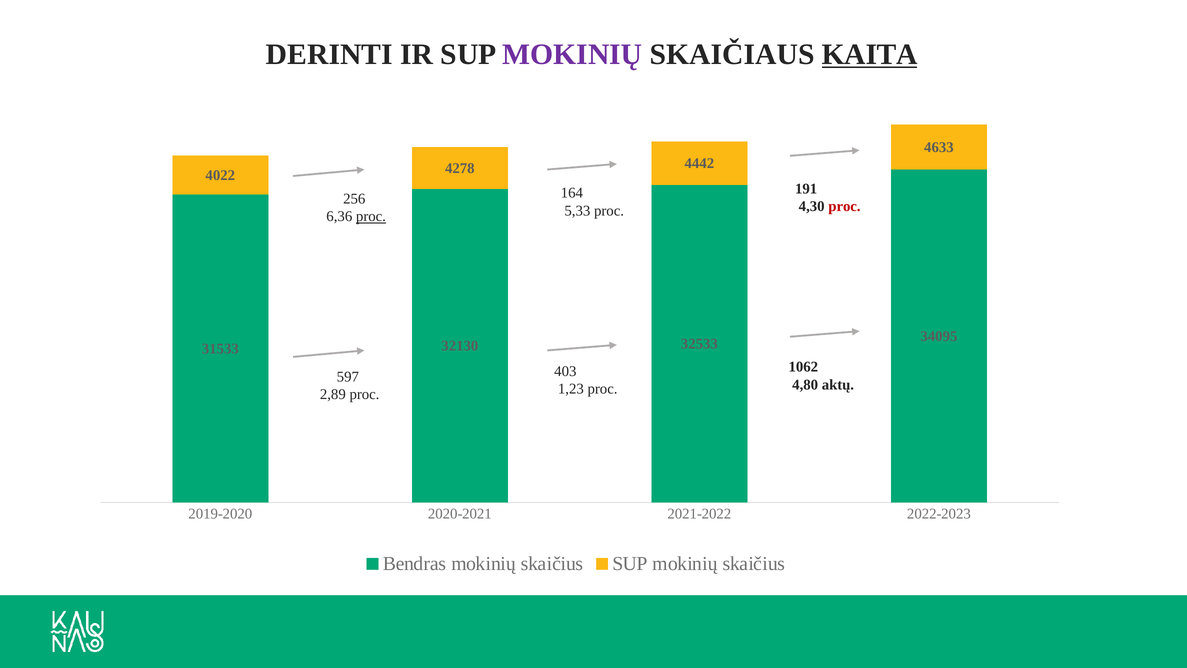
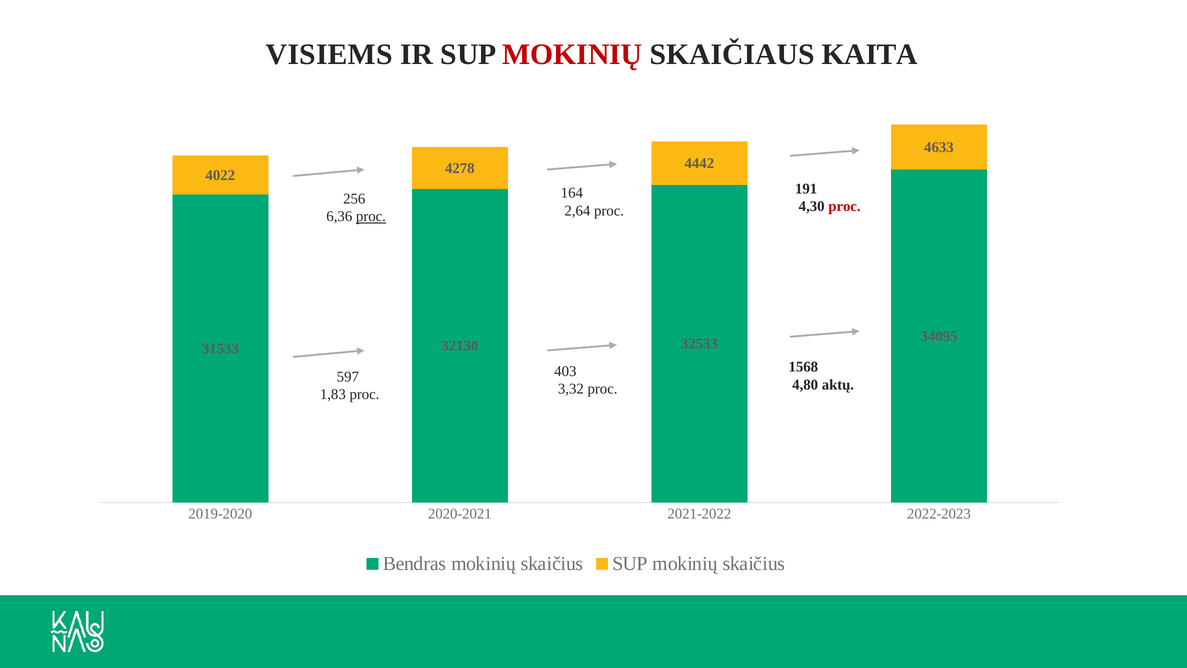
DERINTI: DERINTI -> VISIEMS
MOKINIŲ at (572, 55) colour: purple -> red
KAITA underline: present -> none
5,33: 5,33 -> 2,64
1062: 1062 -> 1568
1,23: 1,23 -> 3,32
2,89: 2,89 -> 1,83
